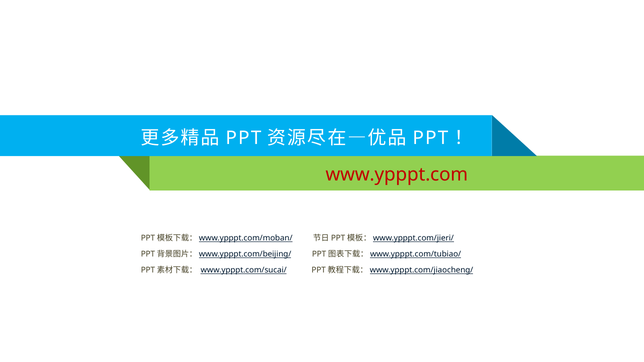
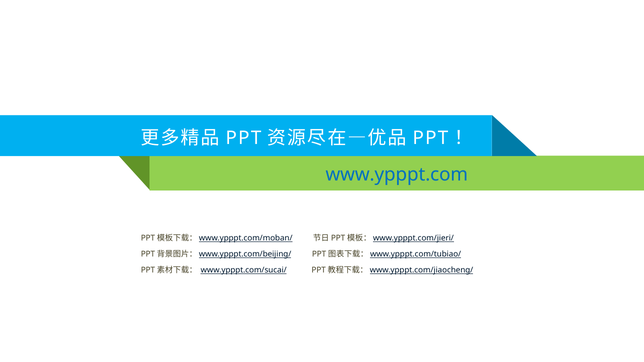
www.ypppt.com colour: red -> blue
